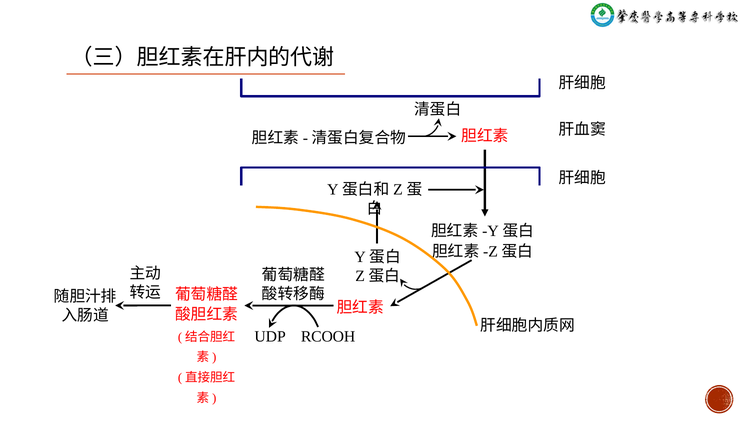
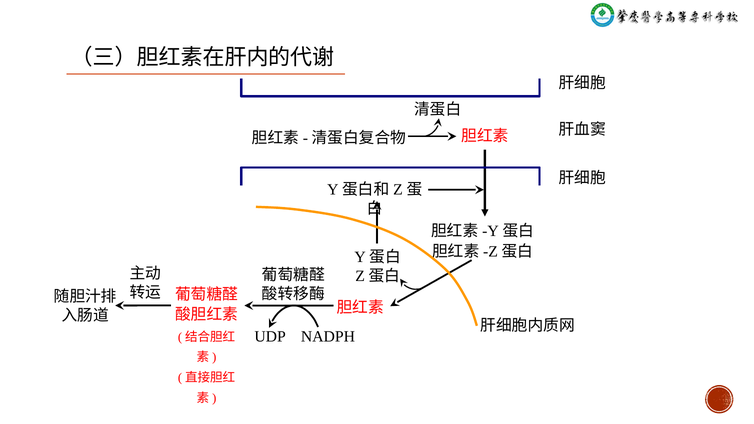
RCOOH: RCOOH -> NADPH
